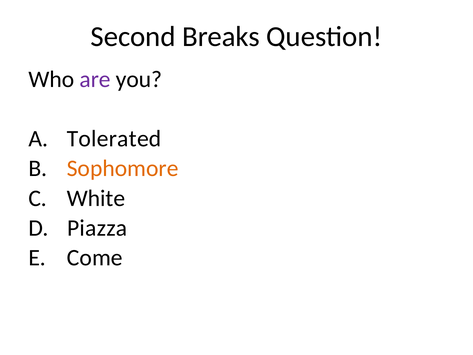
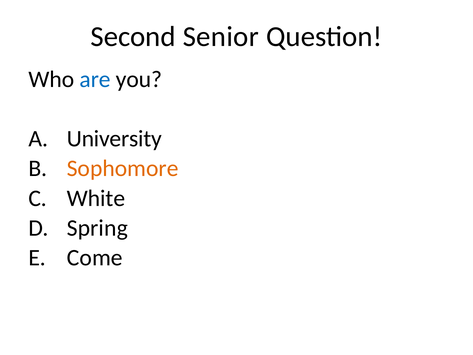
Breaks: Breaks -> Senior
are colour: purple -> blue
Tolerated: Tolerated -> University
Piazza: Piazza -> Spring
